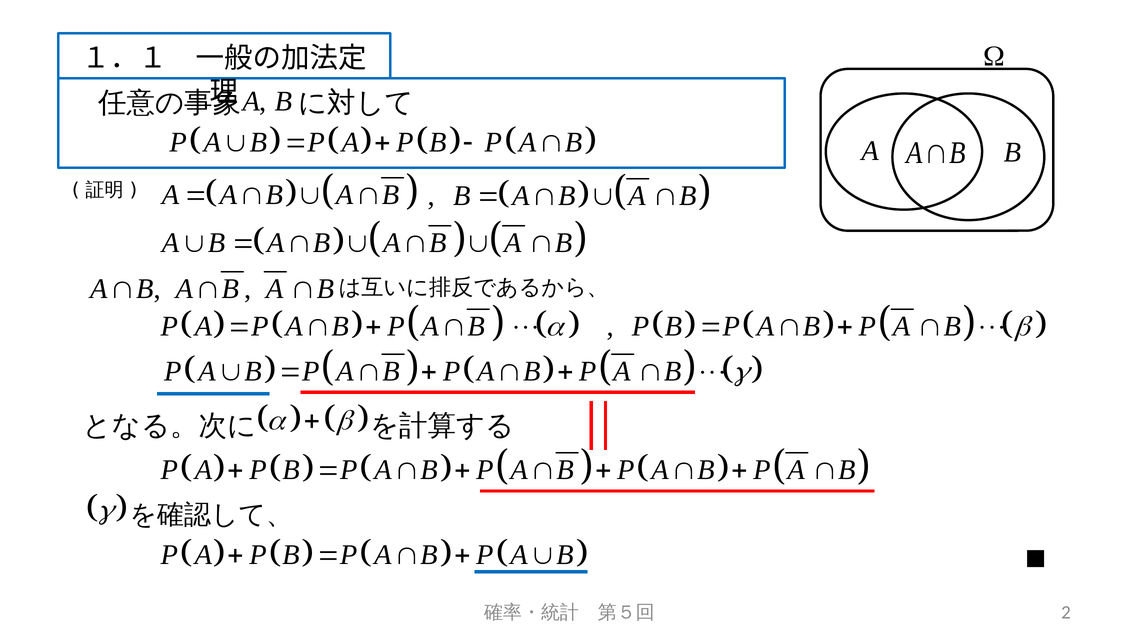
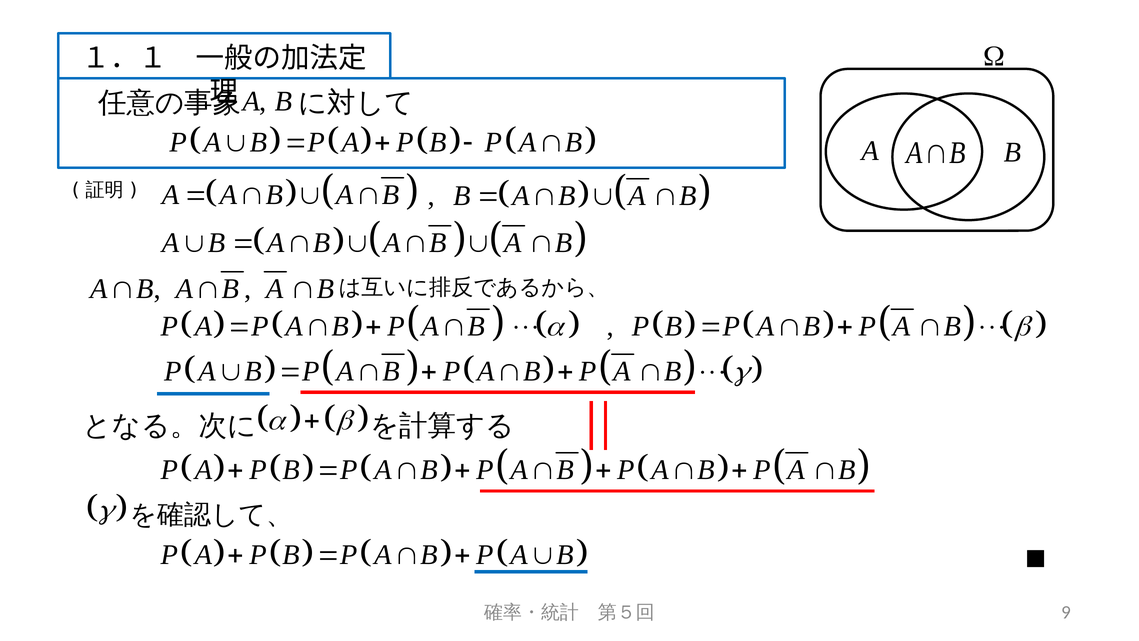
2: 2 -> 9
